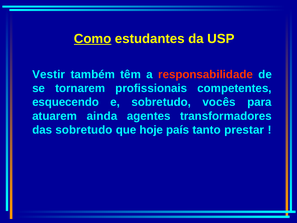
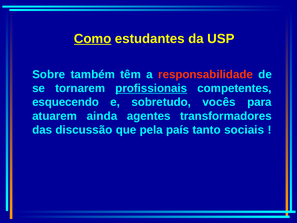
Vestir: Vestir -> Sobre
profissionais underline: none -> present
das sobretudo: sobretudo -> discussão
hoje: hoje -> pela
prestar: prestar -> sociais
